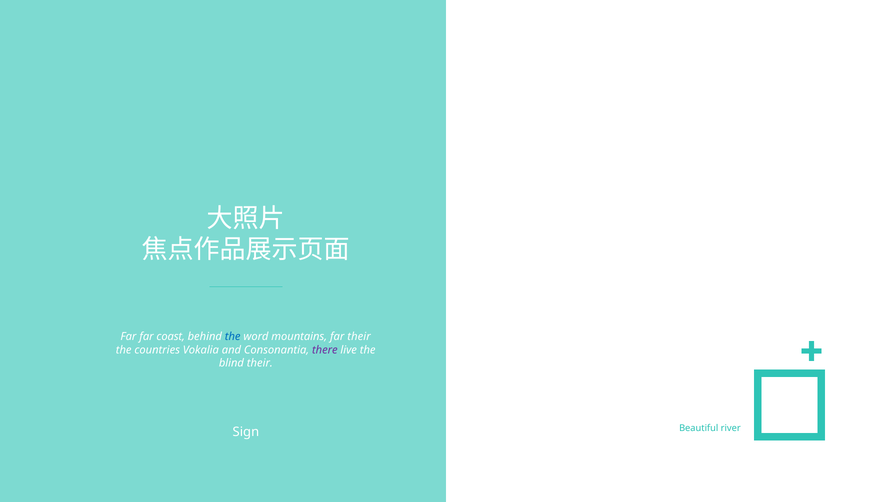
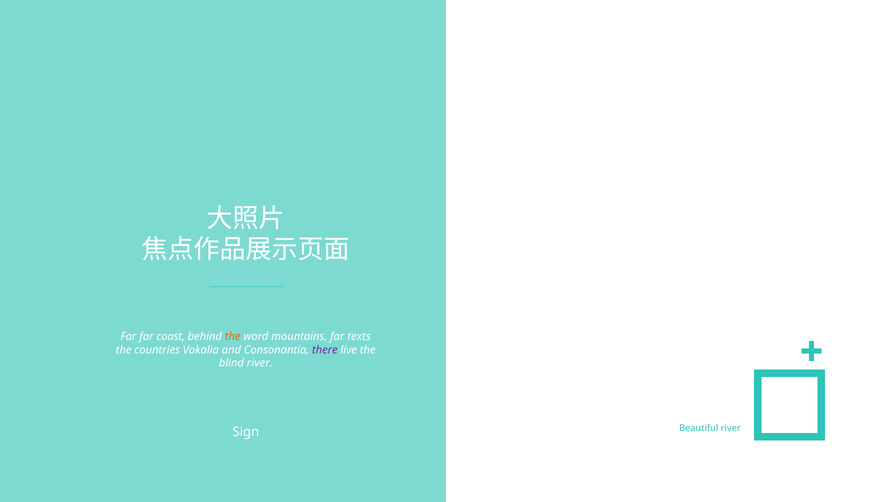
the at (233, 336) colour: blue -> orange
far their: their -> texts
blind their: their -> river
